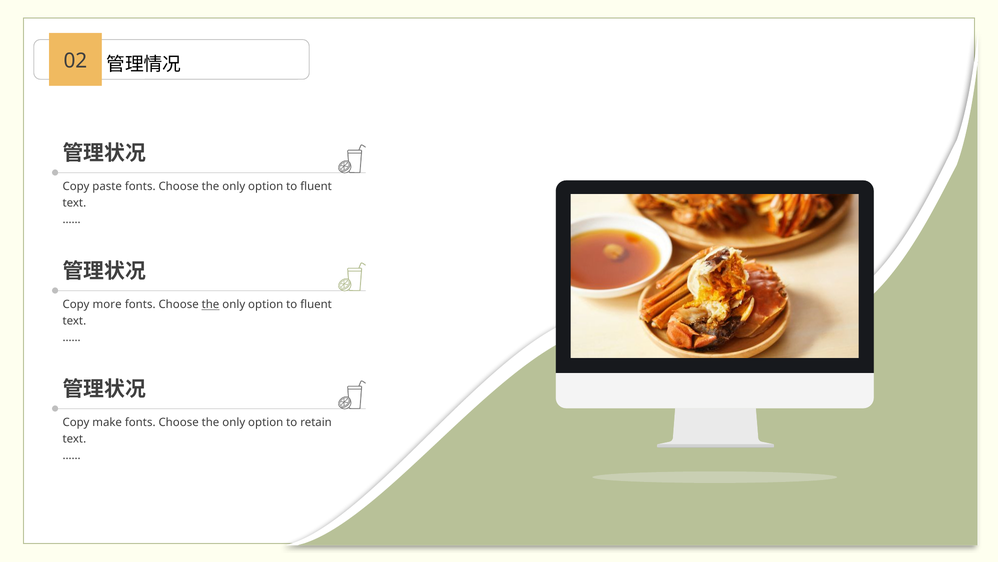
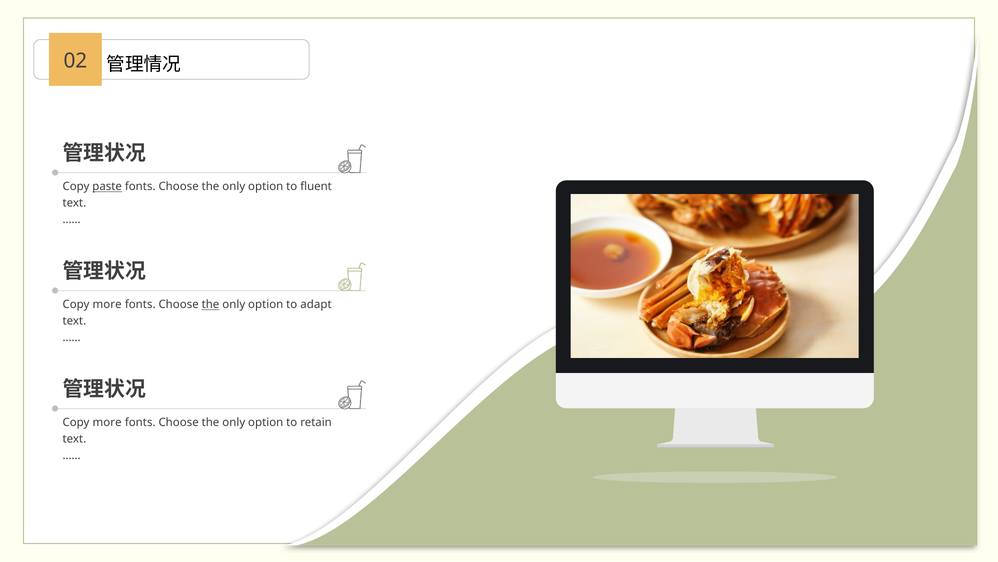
paste underline: none -> present
fluent at (316, 304): fluent -> adapt
make at (107, 422): make -> more
